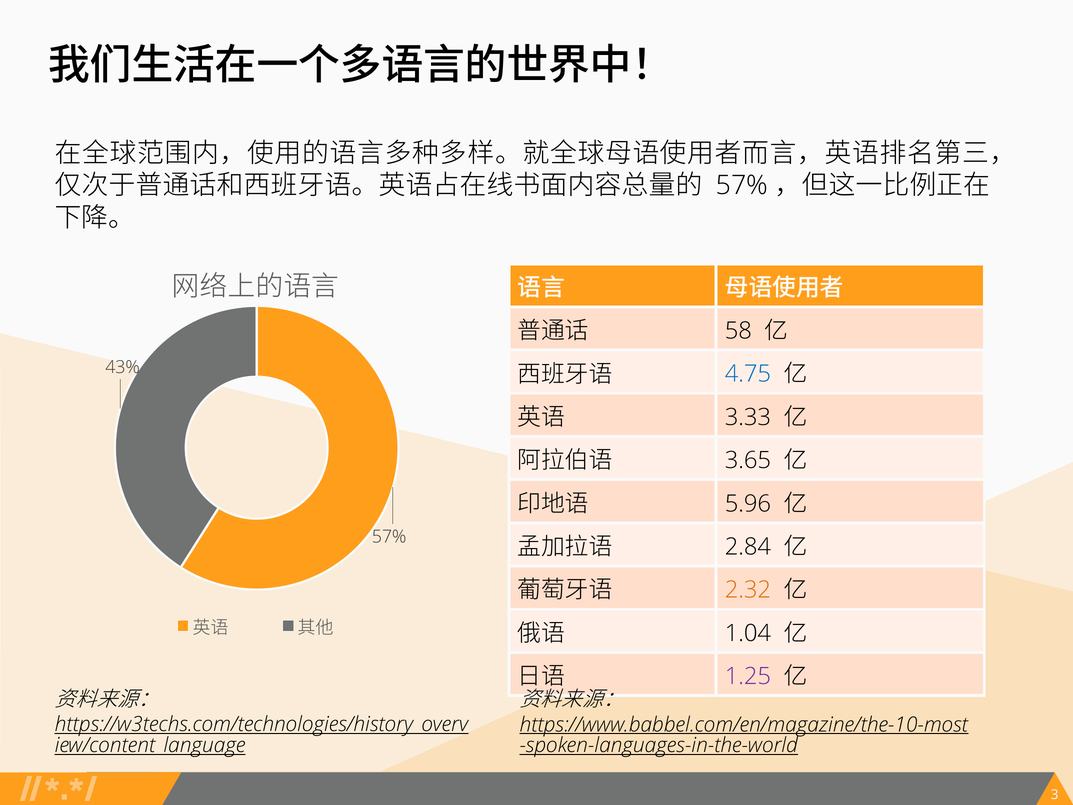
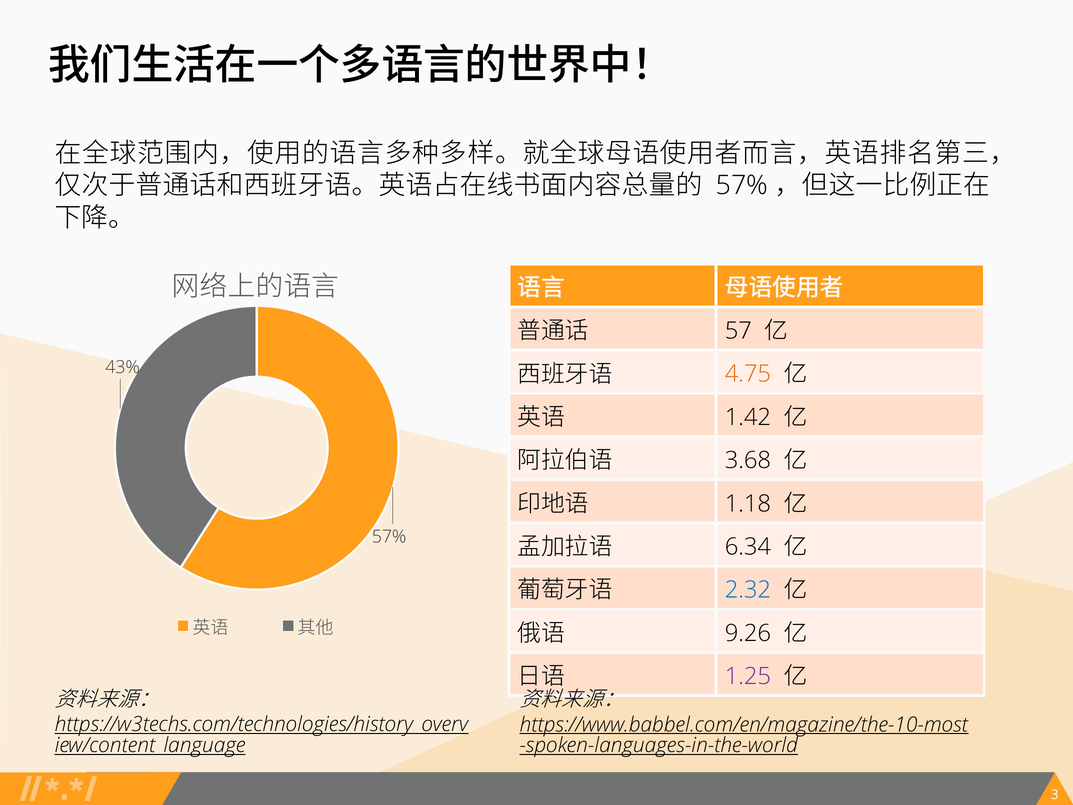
58: 58 -> 57
4.75 colour: blue -> orange
3.33: 3.33 -> 1.42
3.65: 3.65 -> 3.68
5.96: 5.96 -> 1.18
2.84: 2.84 -> 6.34
2.32 colour: orange -> blue
1.04: 1.04 -> 9.26
